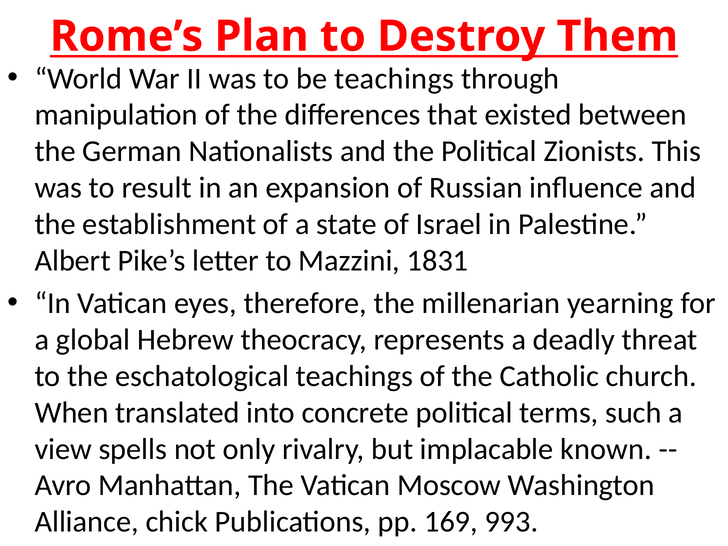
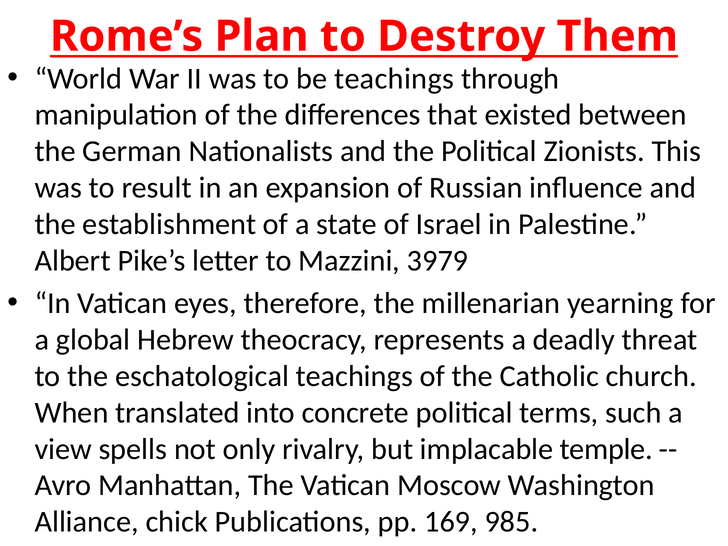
1831: 1831 -> 3979
known: known -> temple
993: 993 -> 985
